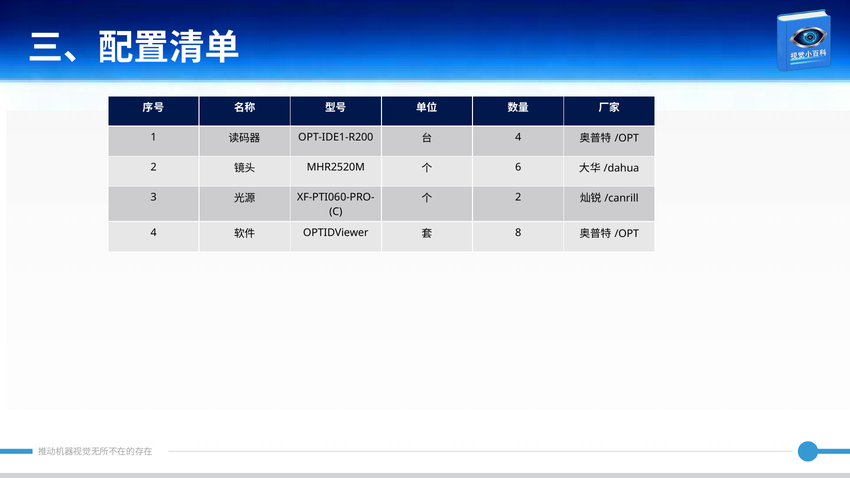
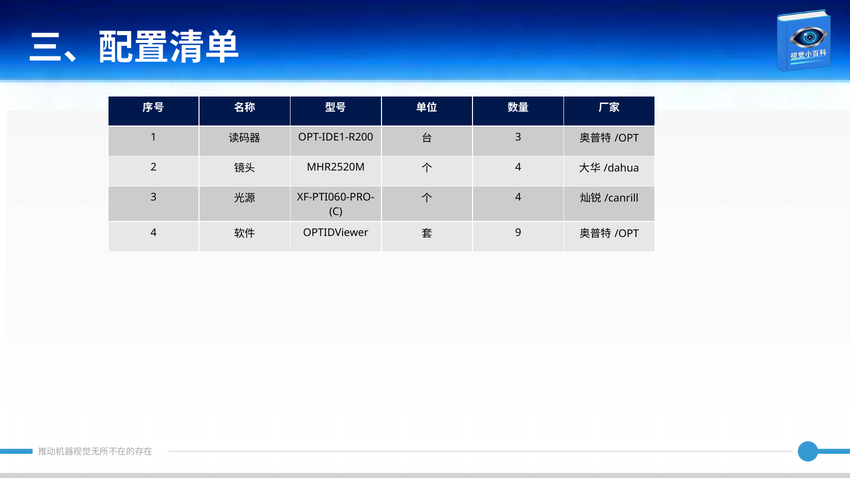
4 at (518, 137): 4 -> 3
6 at (518, 167): 6 -> 4
2 at (518, 197): 2 -> 4
8: 8 -> 9
